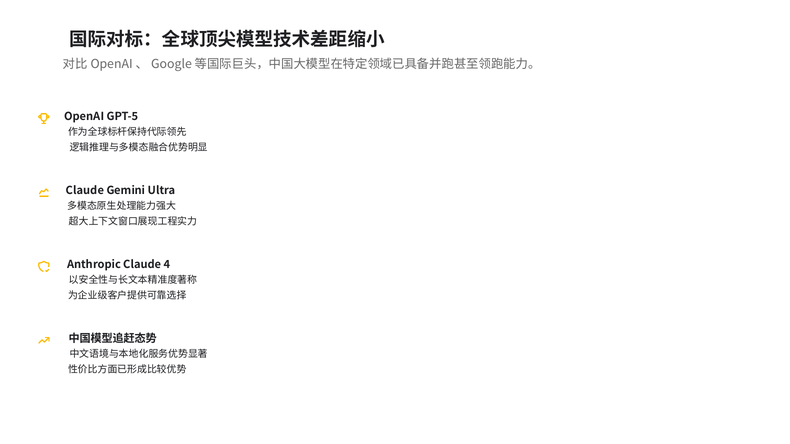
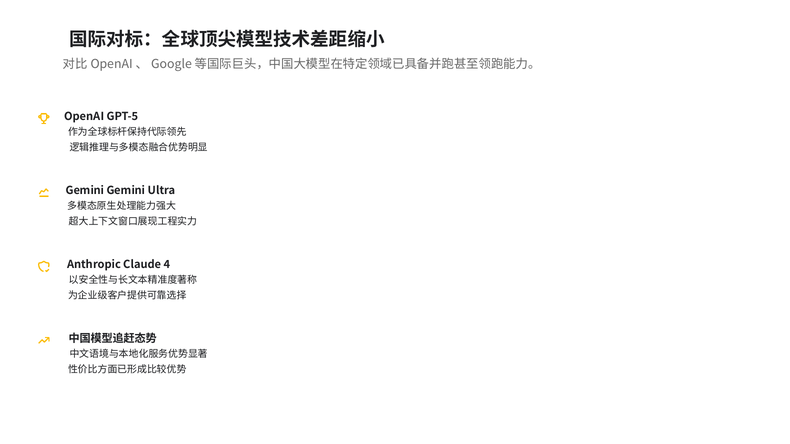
Claude at (85, 191): Claude -> Gemini
